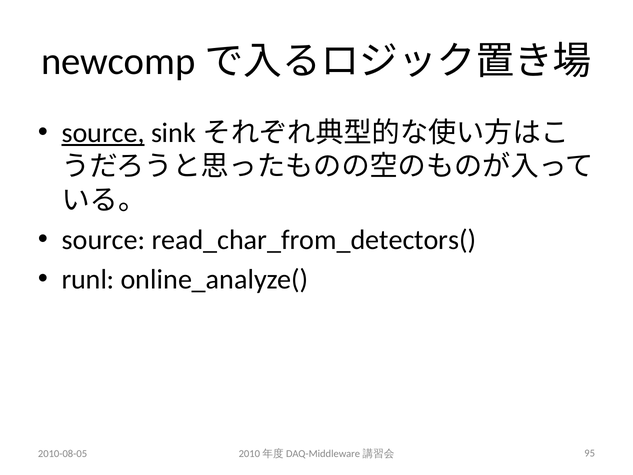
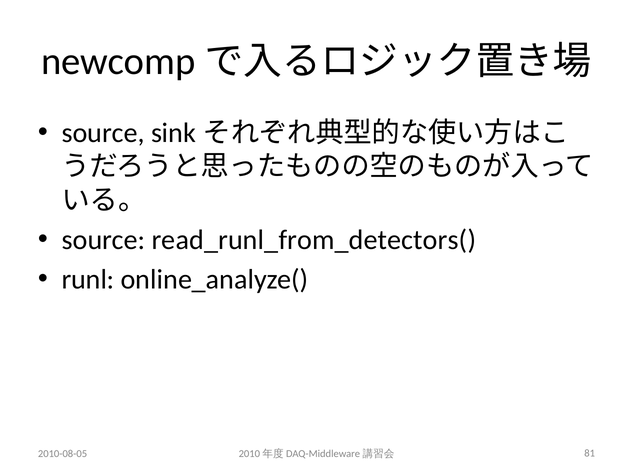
source at (103, 133) underline: present -> none
read_char_from_detectors(: read_char_from_detectors( -> read_runl_from_detectors(
95: 95 -> 81
